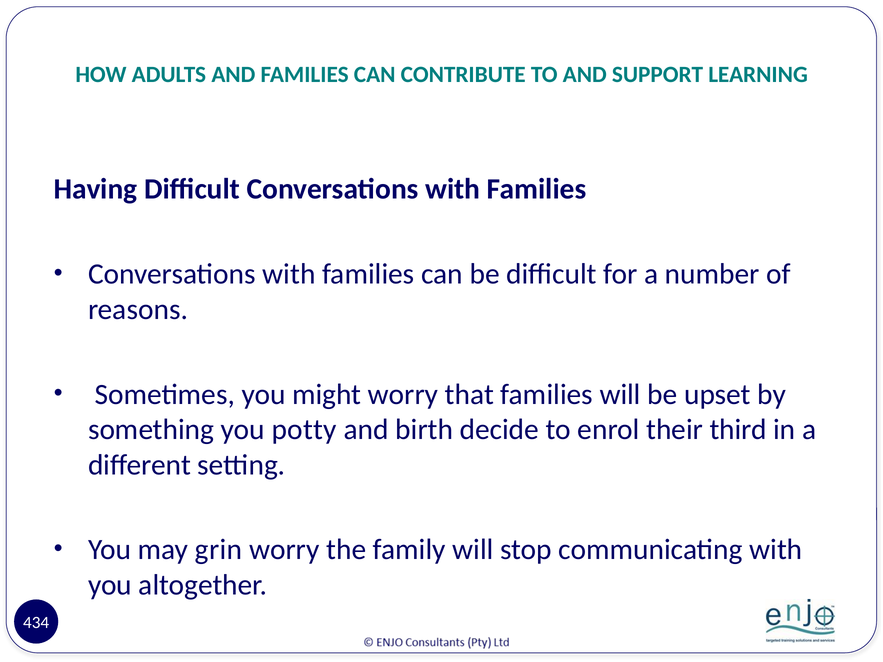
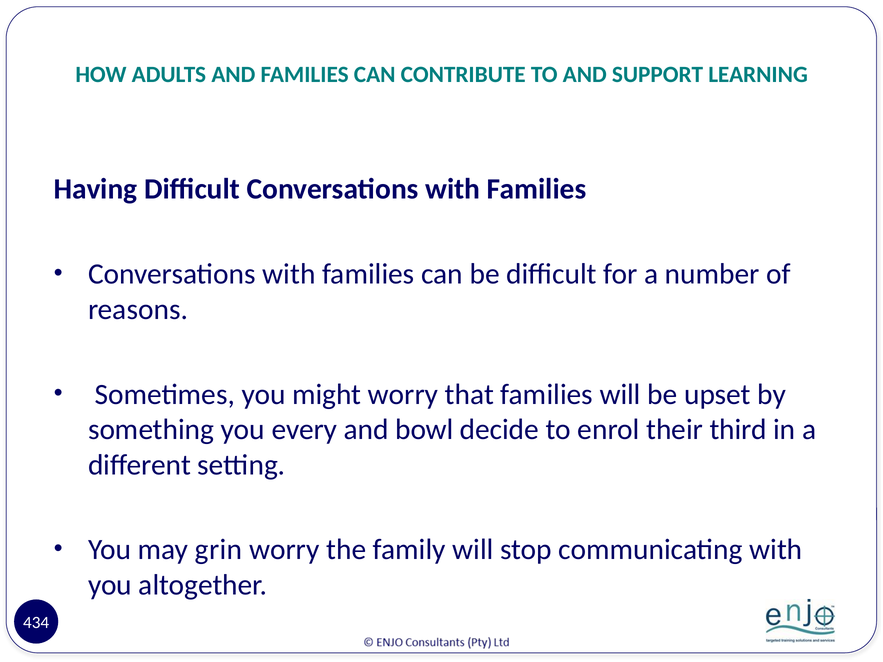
potty: potty -> every
birth: birth -> bowl
